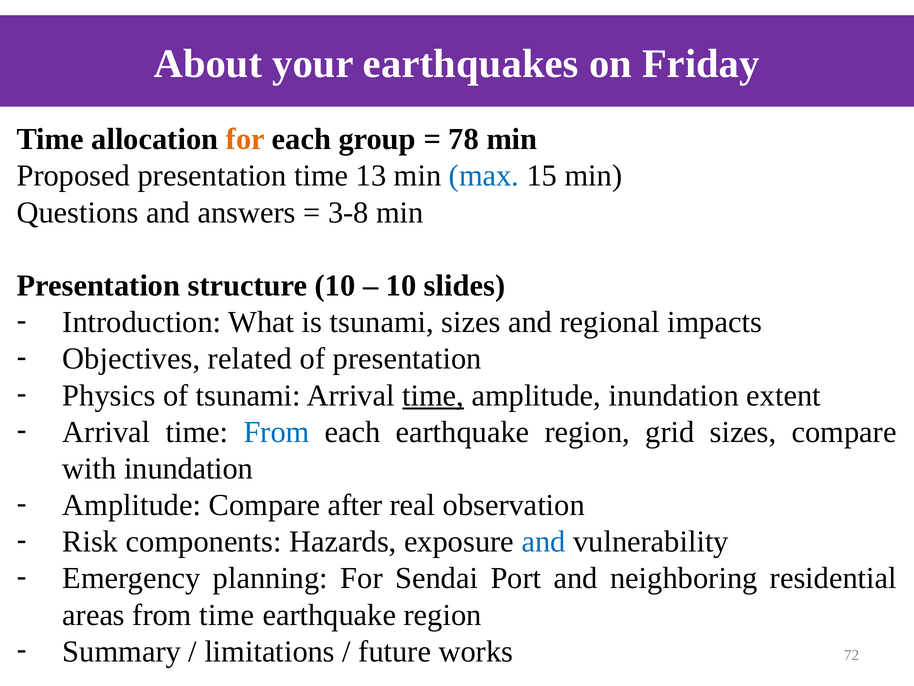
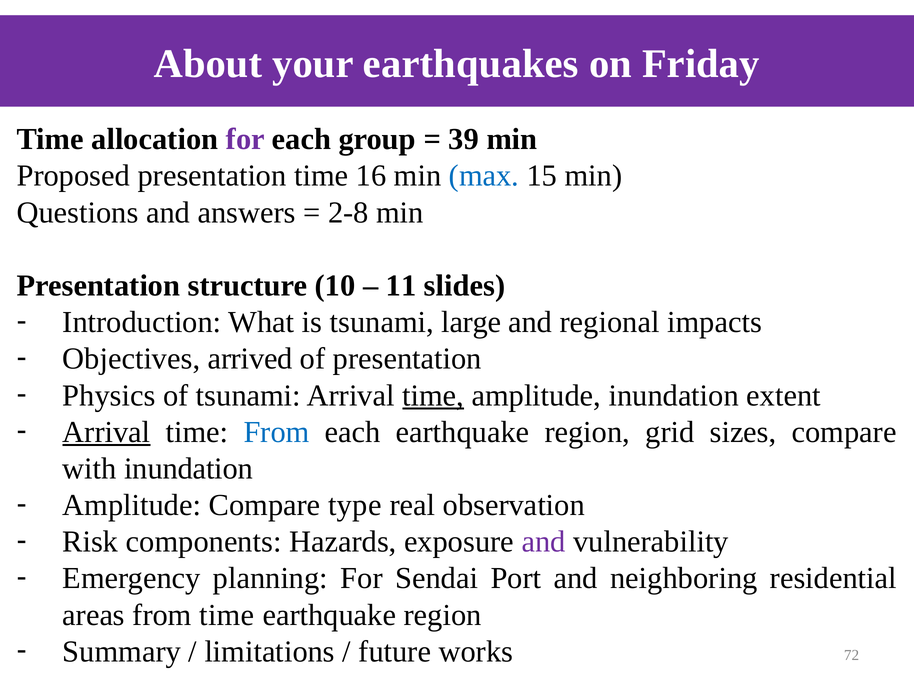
for at (245, 139) colour: orange -> purple
78: 78 -> 39
13: 13 -> 16
3-8: 3-8 -> 2-8
10 at (401, 285): 10 -> 11
tsunami sizes: sizes -> large
related: related -> arrived
Arrival at (106, 432) underline: none -> present
after: after -> type
and at (544, 541) colour: blue -> purple
